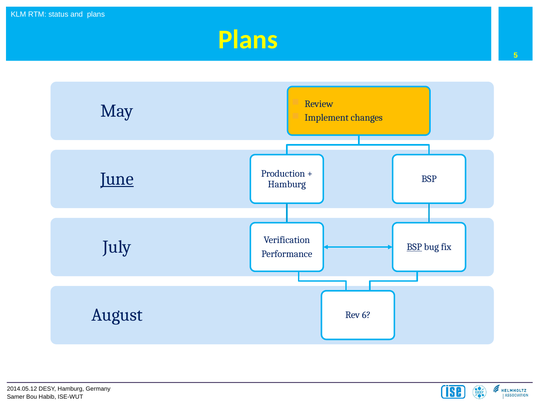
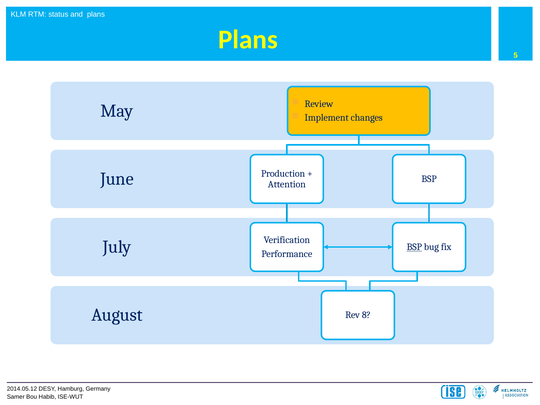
June underline: present -> none
Hamburg at (287, 184): Hamburg -> Attention
6: 6 -> 8
